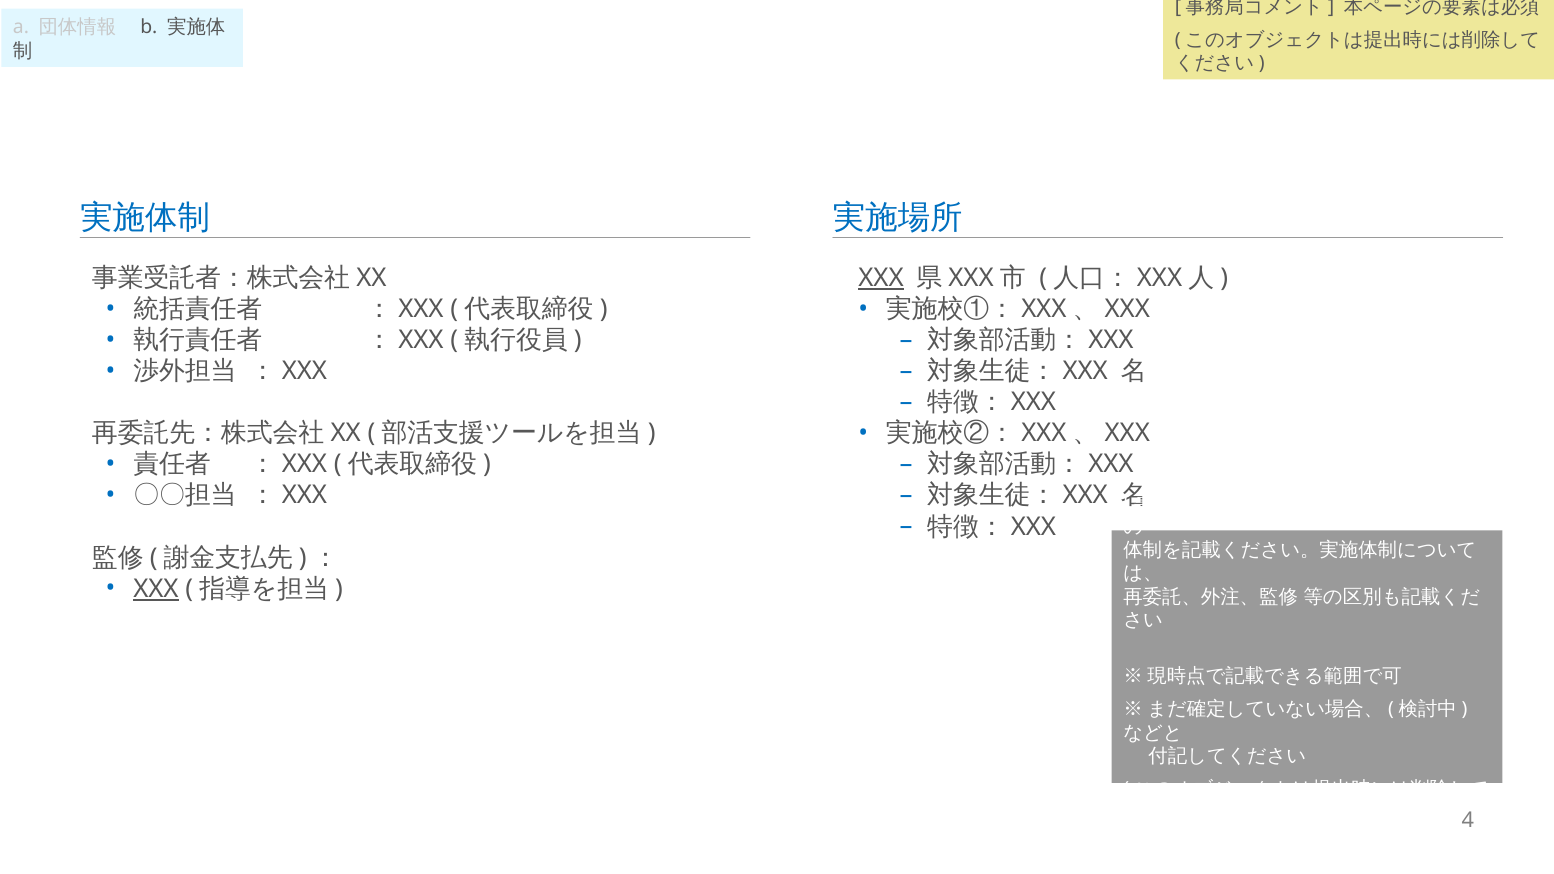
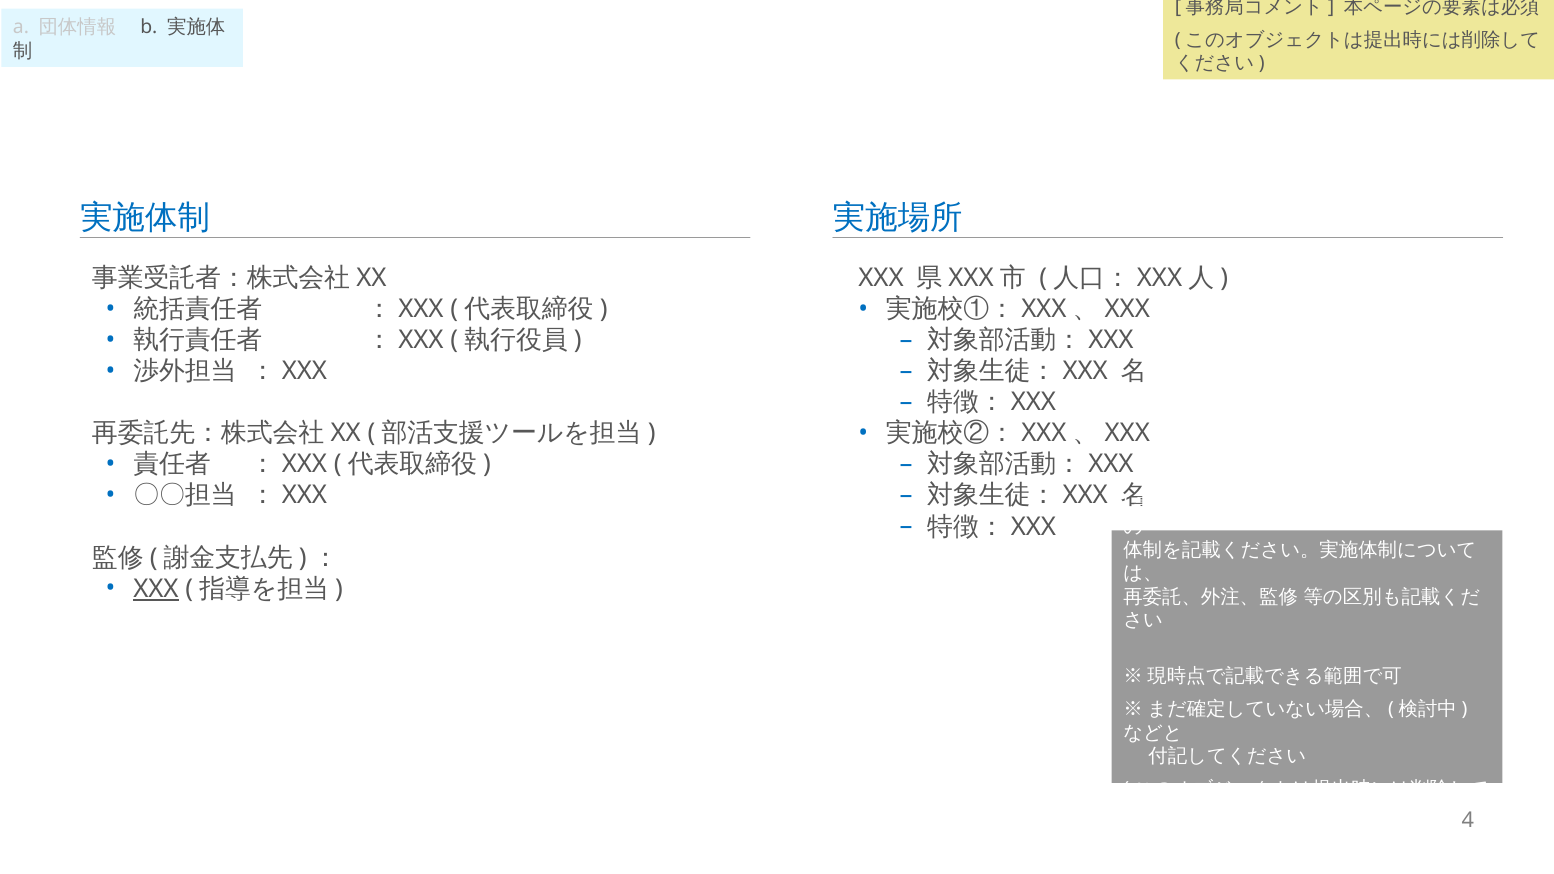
XXX at (881, 278) underline: present -> none
